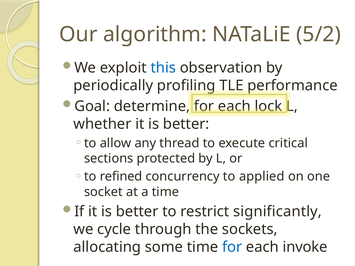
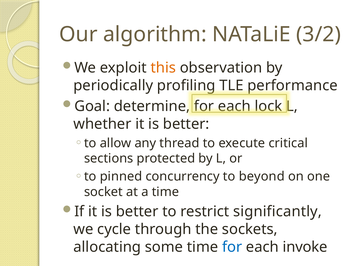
5/2: 5/2 -> 3/2
this colour: blue -> orange
refined: refined -> pinned
applied: applied -> beyond
